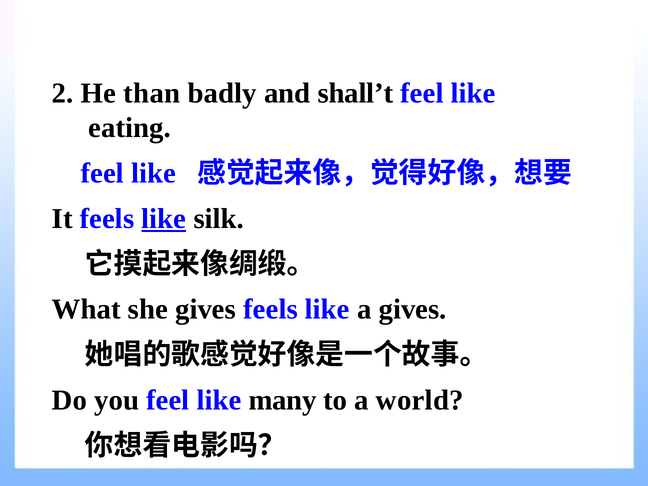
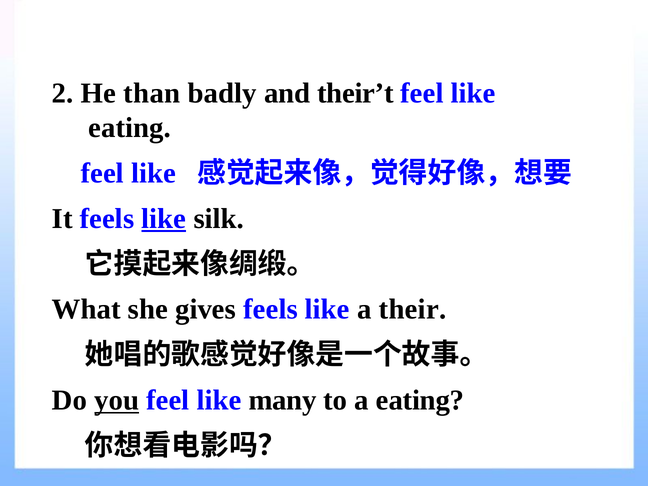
shall’t: shall’t -> their’t
a gives: gives -> their
you underline: none -> present
a world: world -> eating
